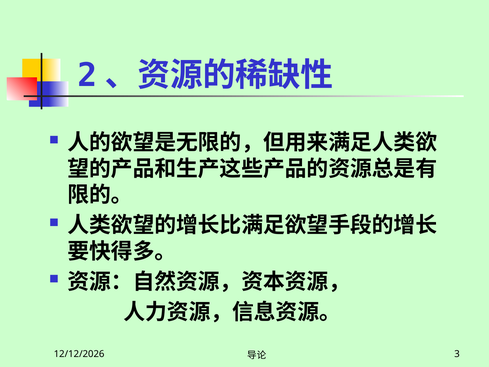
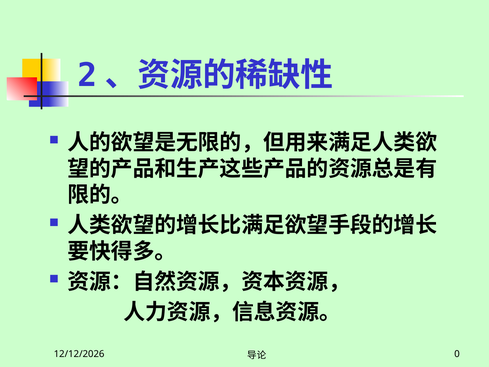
3: 3 -> 0
